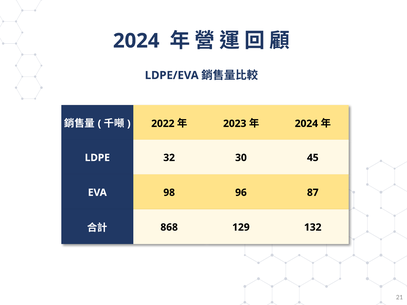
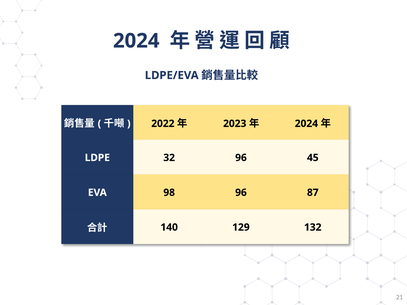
32 30: 30 -> 96
868: 868 -> 140
